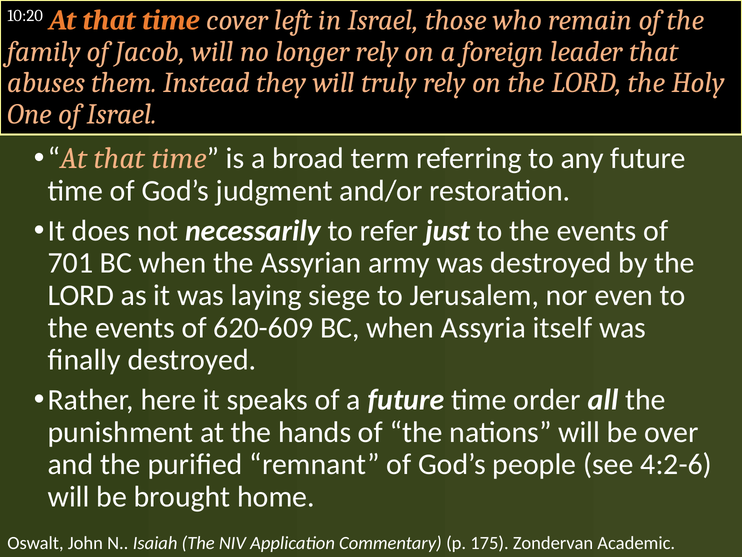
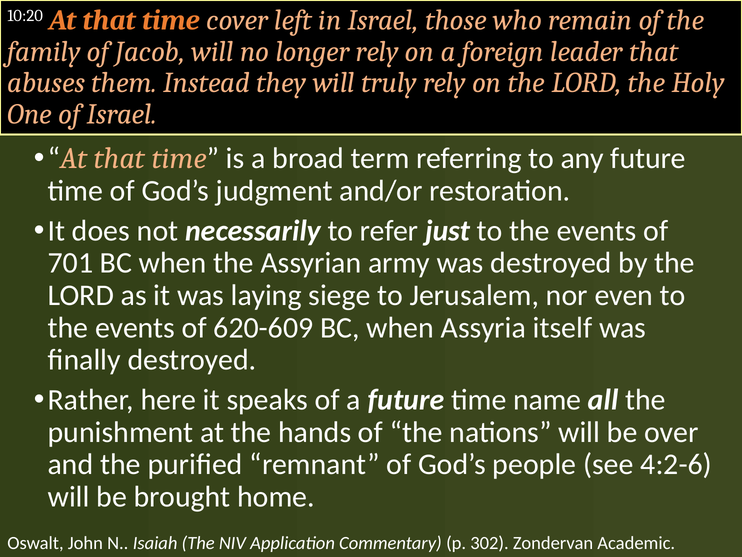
order: order -> name
175: 175 -> 302
